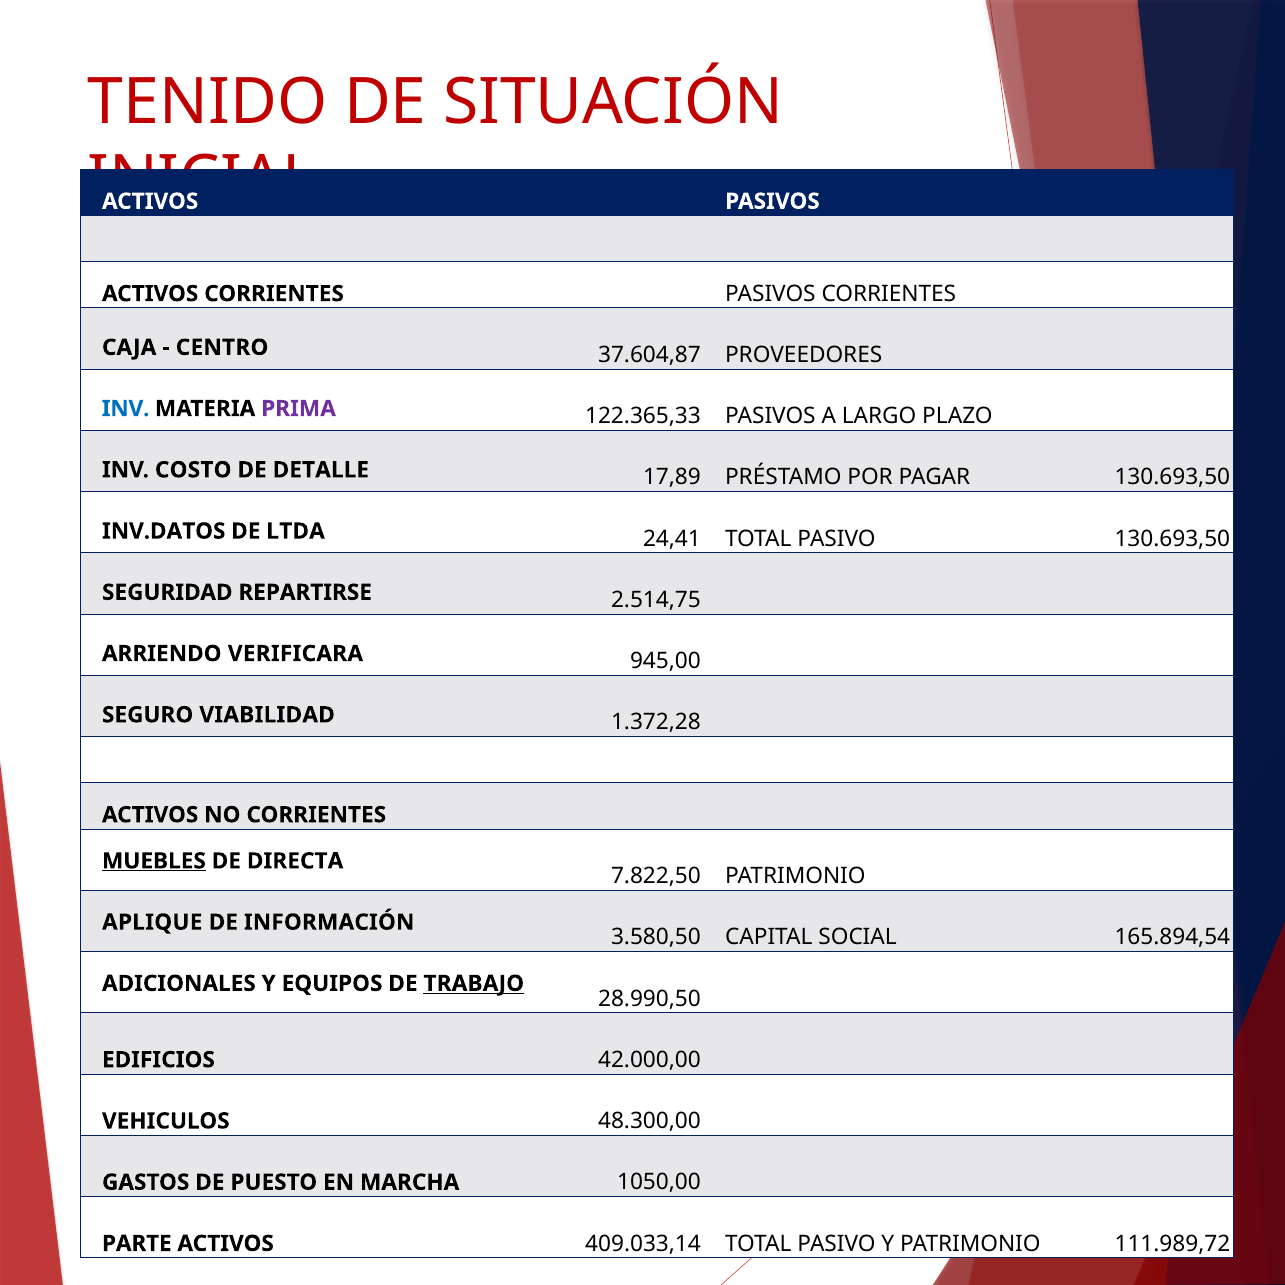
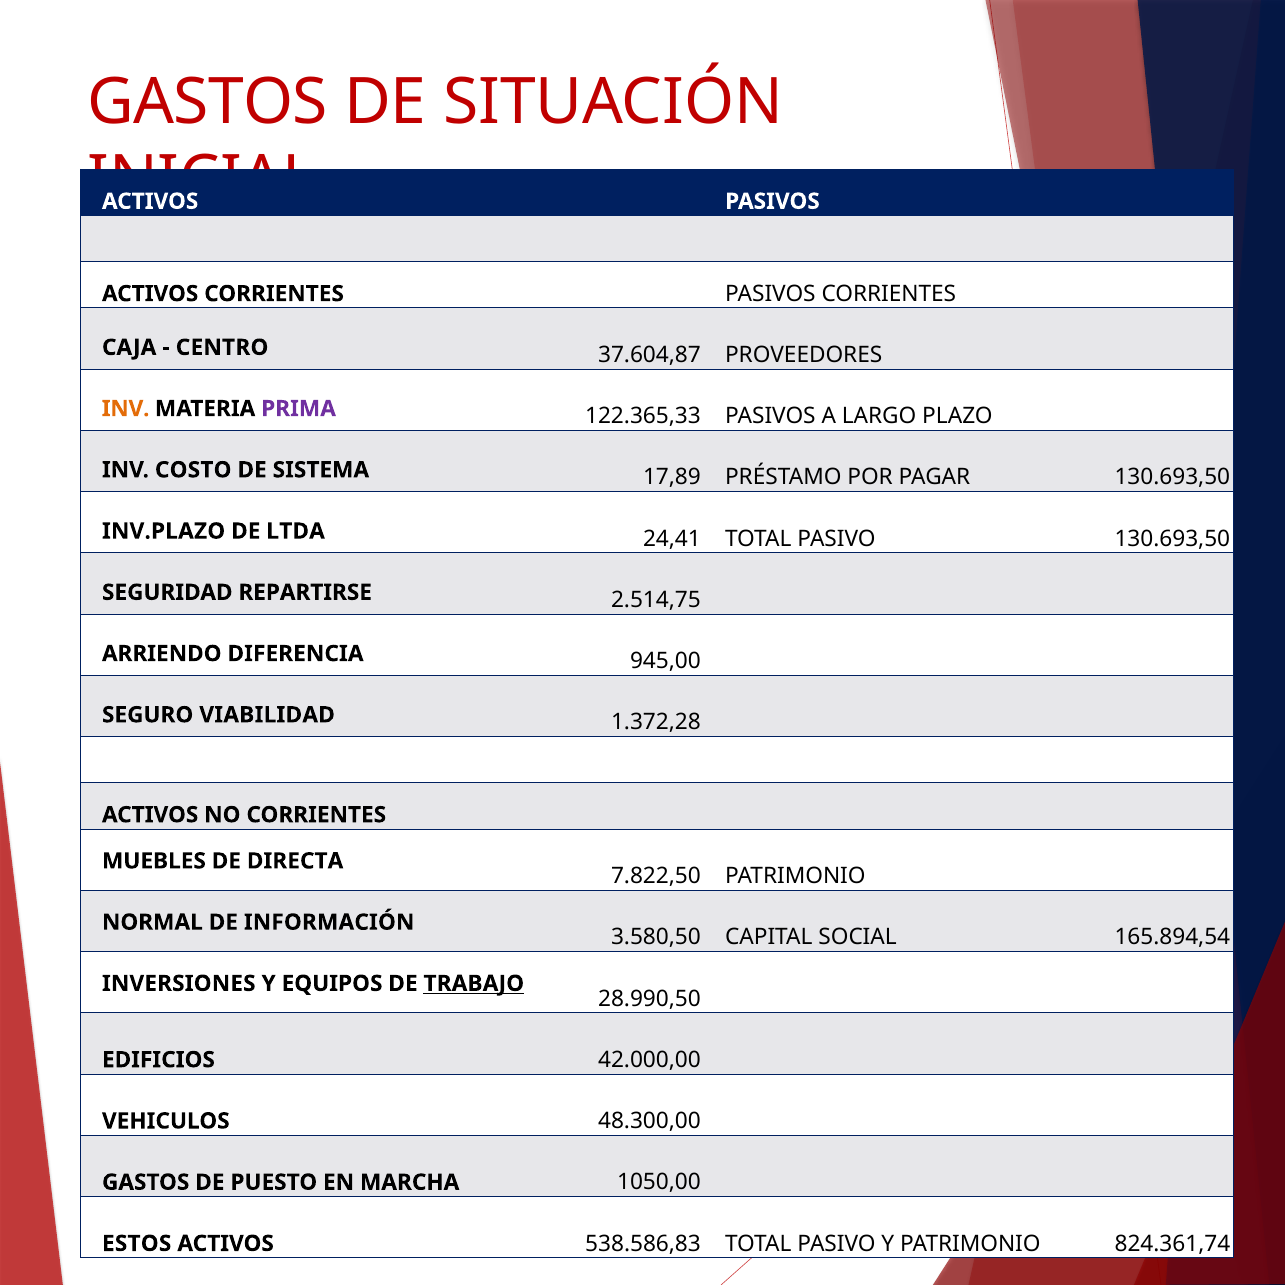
TENIDO at (207, 103): TENIDO -> GASTOS
INV at (126, 409) colour: blue -> orange
DETALLE: DETALLE -> SISTEMA
INV.DATOS: INV.DATOS -> INV.PLAZO
VERIFICARA: VERIFICARA -> DIFERENCIA
MUEBLES underline: present -> none
APLIQUE: APLIQUE -> NORMAL
ADICIONALES: ADICIONALES -> INVERSIONES
PARTE: PARTE -> ESTOS
409.033,14: 409.033,14 -> 538.586,83
111.989,72: 111.989,72 -> 824.361,74
